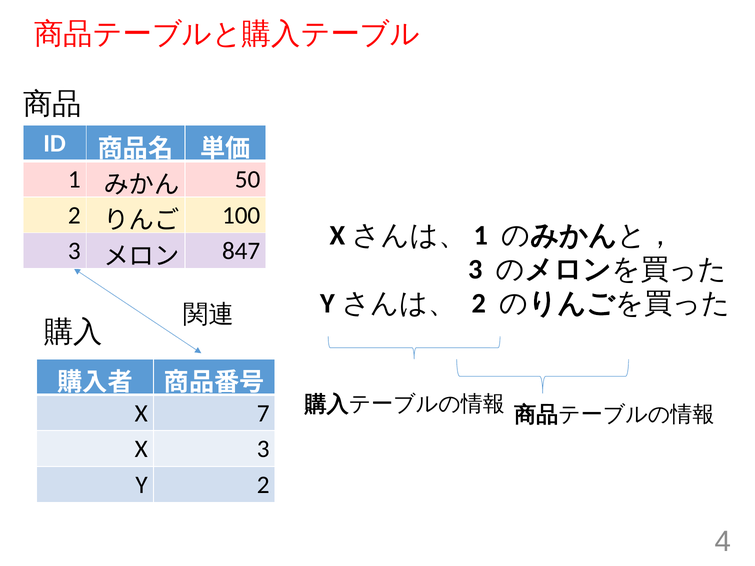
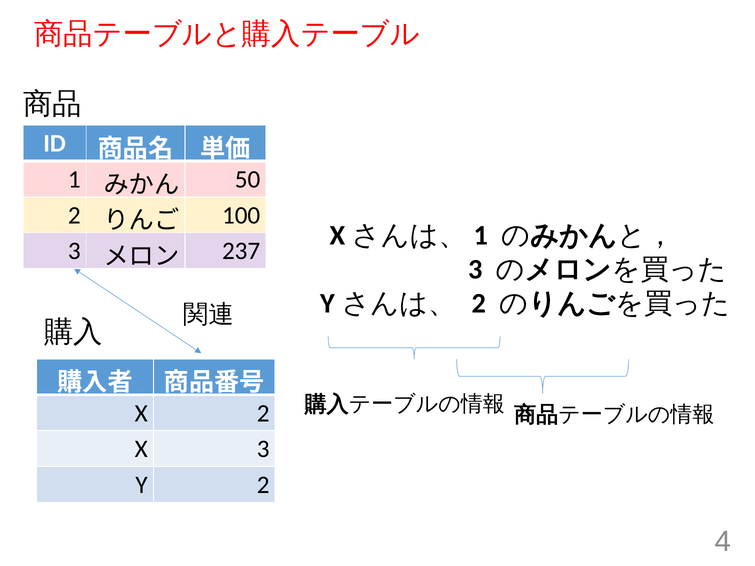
847: 847 -> 237
X 7: 7 -> 2
